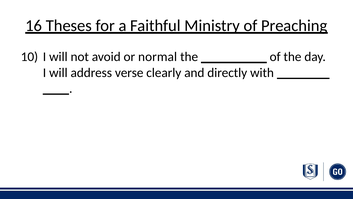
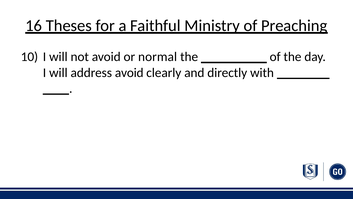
address verse: verse -> avoid
